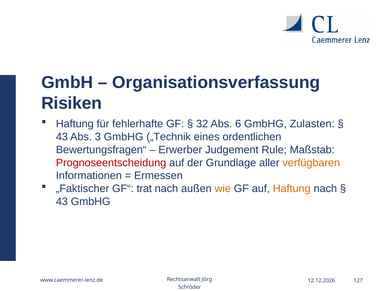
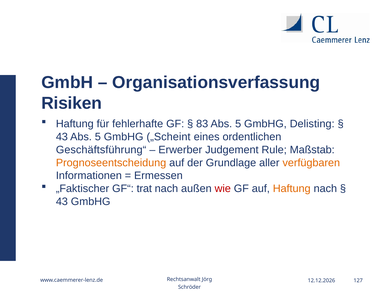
32: 32 -> 83
6 at (238, 124): 6 -> 5
Zulasten: Zulasten -> Delisting
43 Abs 3: 3 -> 5
„Technik: „Technik -> „Scheint
Bewertungsfragen“: Bewertungsfragen“ -> Geschäftsführung“
Prognoseentscheidung colour: red -> orange
wie colour: orange -> red
